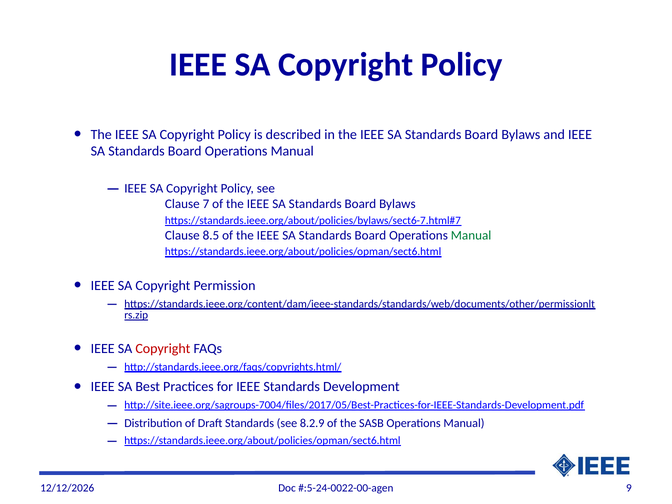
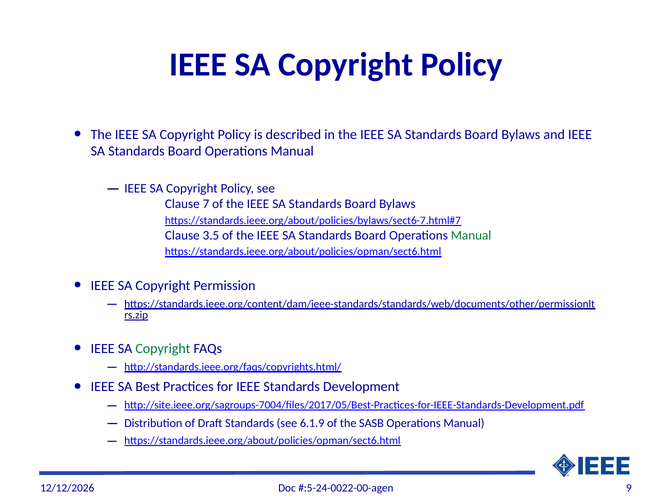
8.5: 8.5 -> 3.5
Copyright at (163, 348) colour: red -> green
8.2.9: 8.2.9 -> 6.1.9
